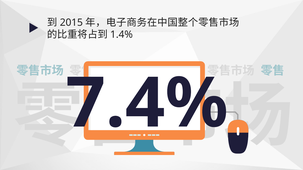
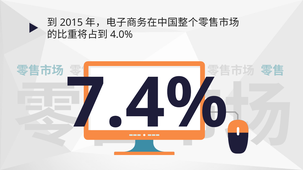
1.4%: 1.4% -> 4.0%
